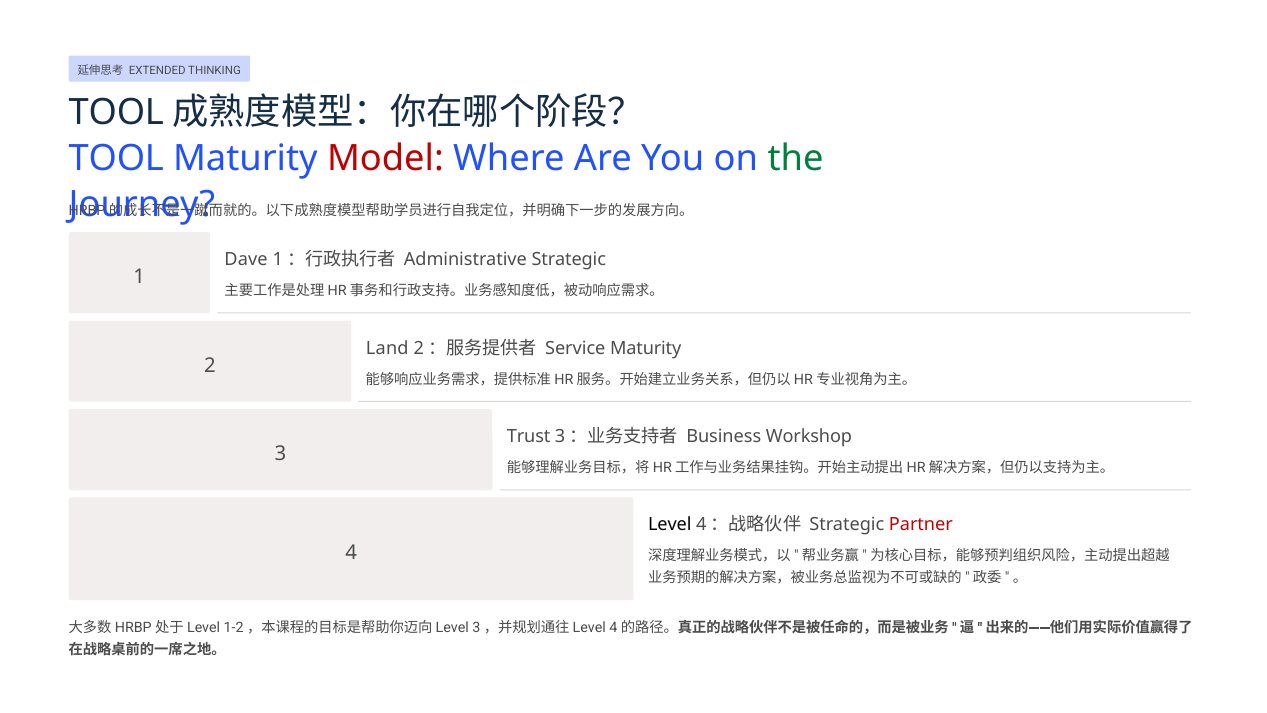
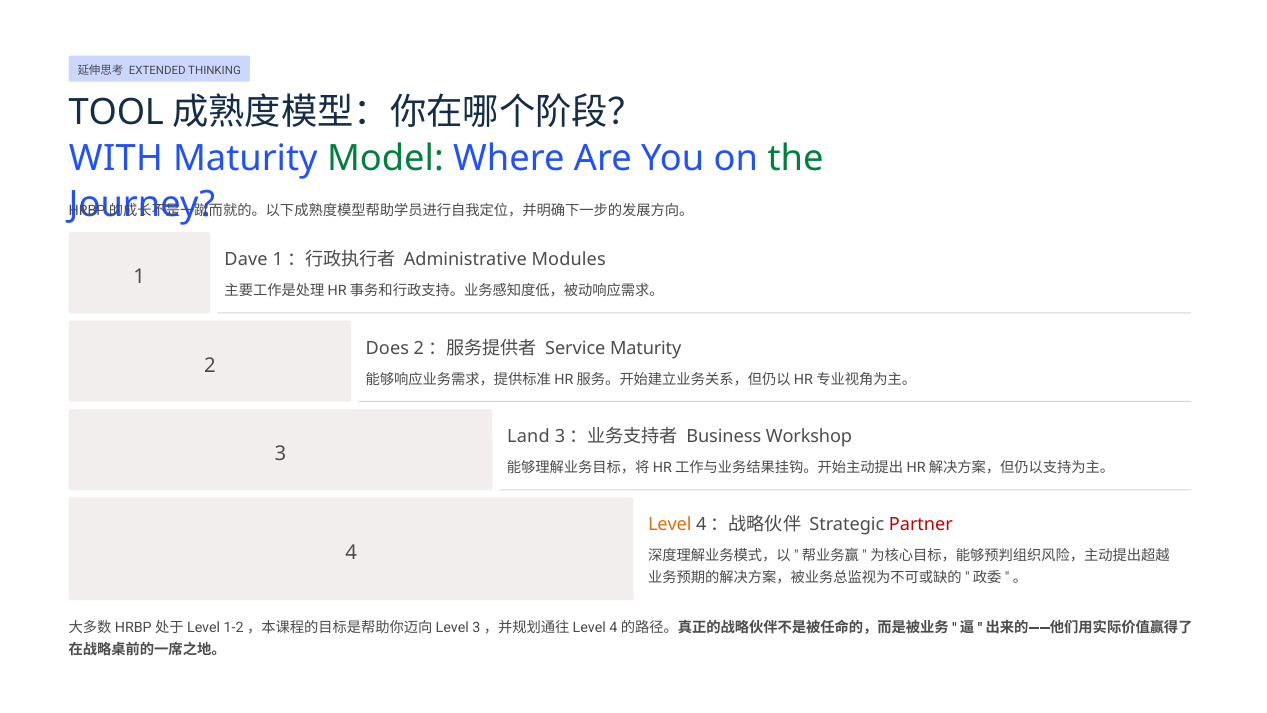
TOOL at (116, 159): TOOL -> WITH
Model colour: red -> green
Administrative Strategic: Strategic -> Modules
Land: Land -> Does
Trust: Trust -> Land
Level colour: black -> orange
